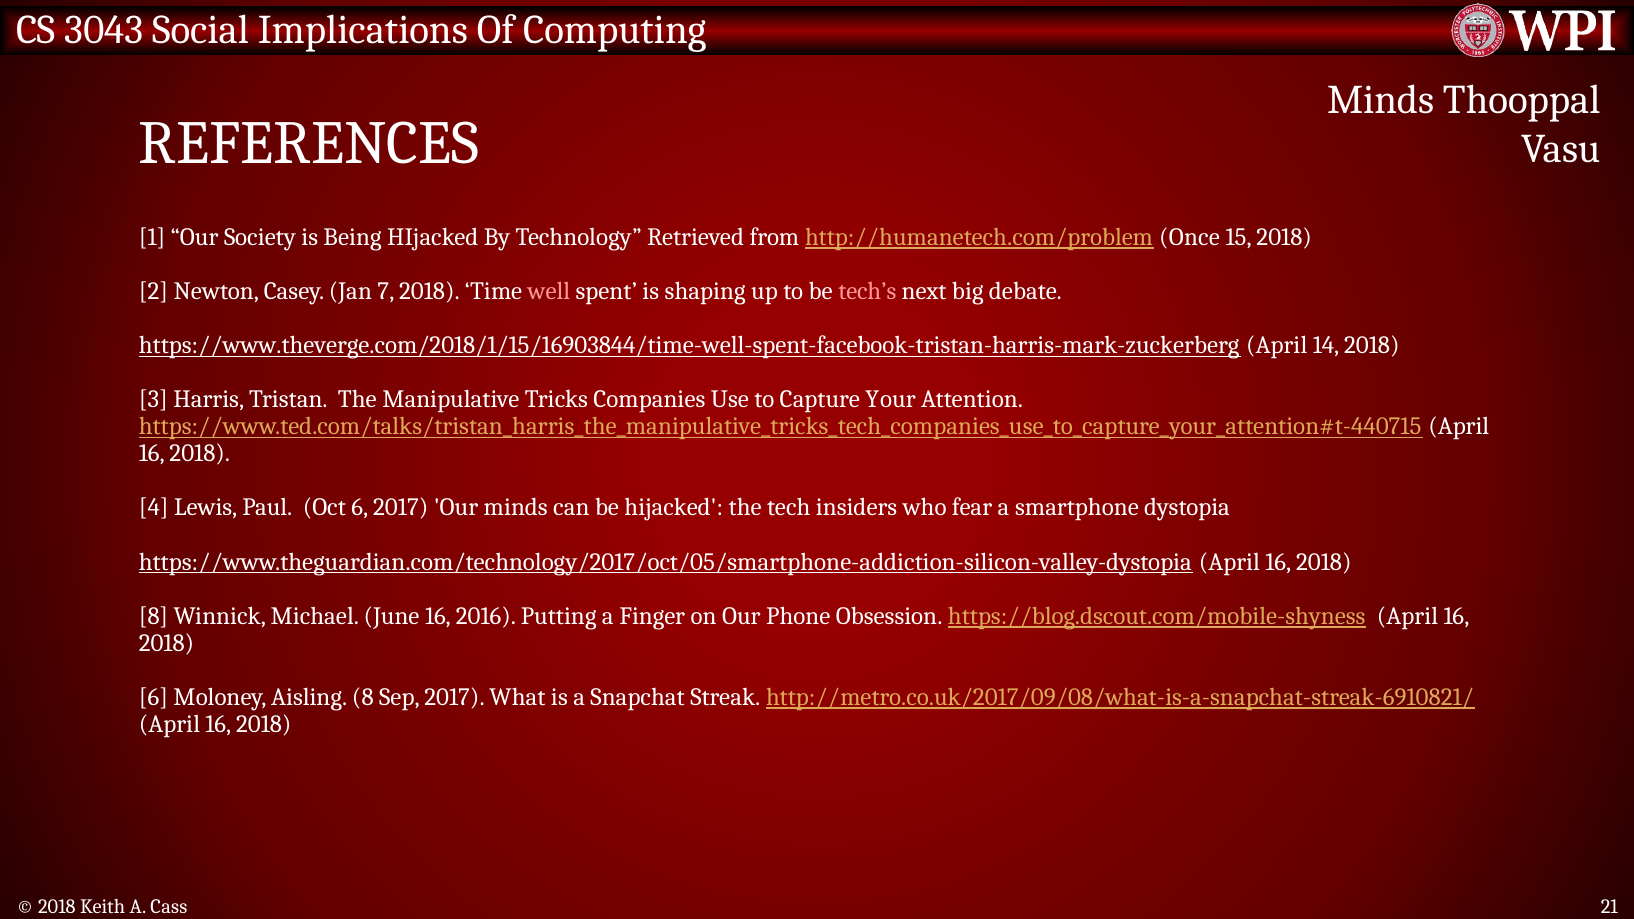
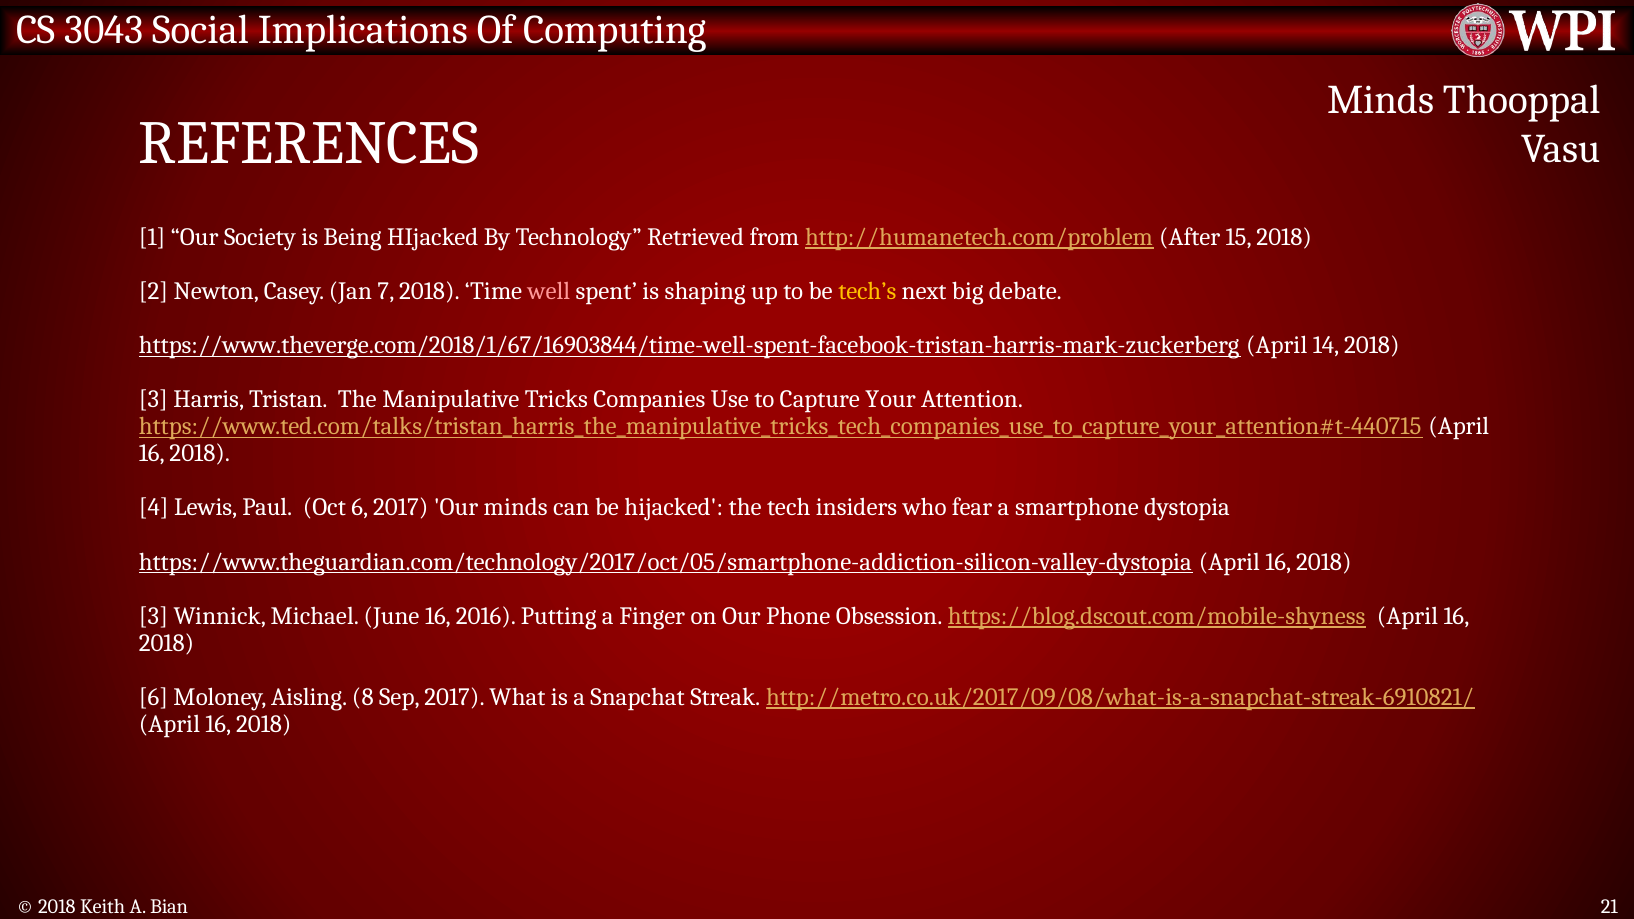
Once: Once -> After
tech’s colour: pink -> yellow
https://www.theverge.com/2018/1/15/16903844/time-well-spent-facebook-tristan-harris-mark-zuckerberg: https://www.theverge.com/2018/1/15/16903844/time-well-spent-facebook-tristan-harris-mark-zuckerberg -> https://www.theverge.com/2018/1/67/16903844/time-well-spent-facebook-tristan-harris-mark-zuckerberg
8 at (154, 616): 8 -> 3
Cass: Cass -> Bian
